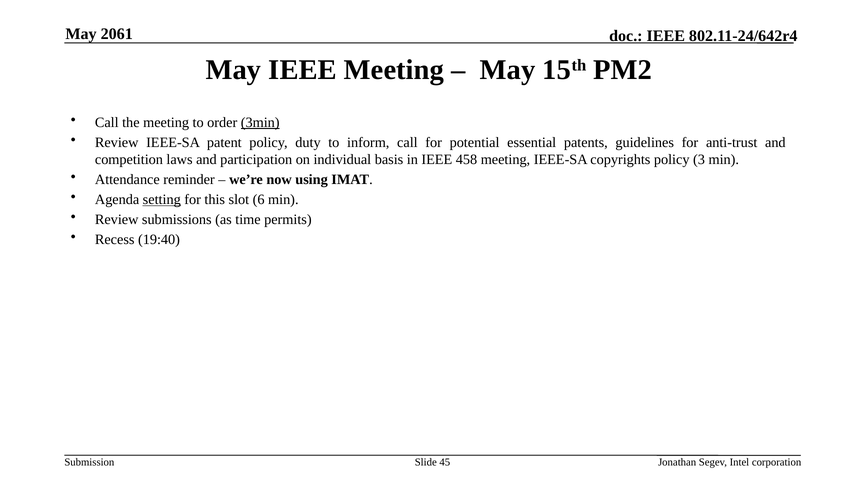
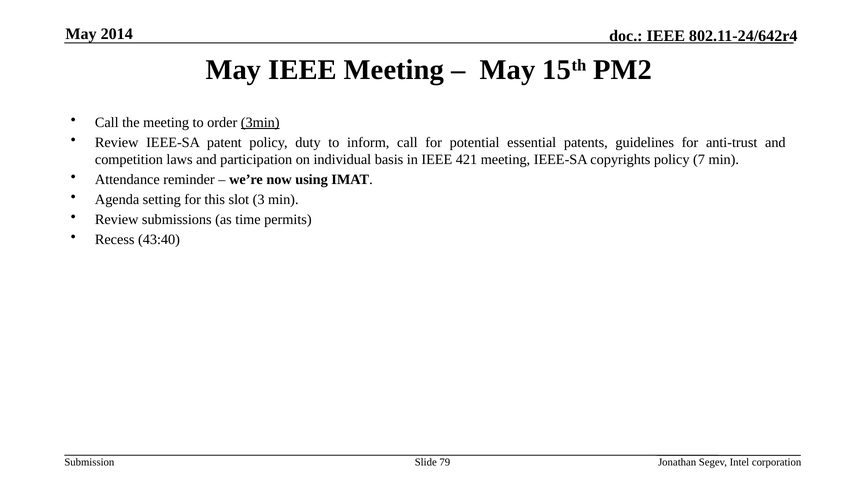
2061: 2061 -> 2014
458: 458 -> 421
3: 3 -> 7
setting underline: present -> none
6: 6 -> 3
19:40: 19:40 -> 43:40
45: 45 -> 79
